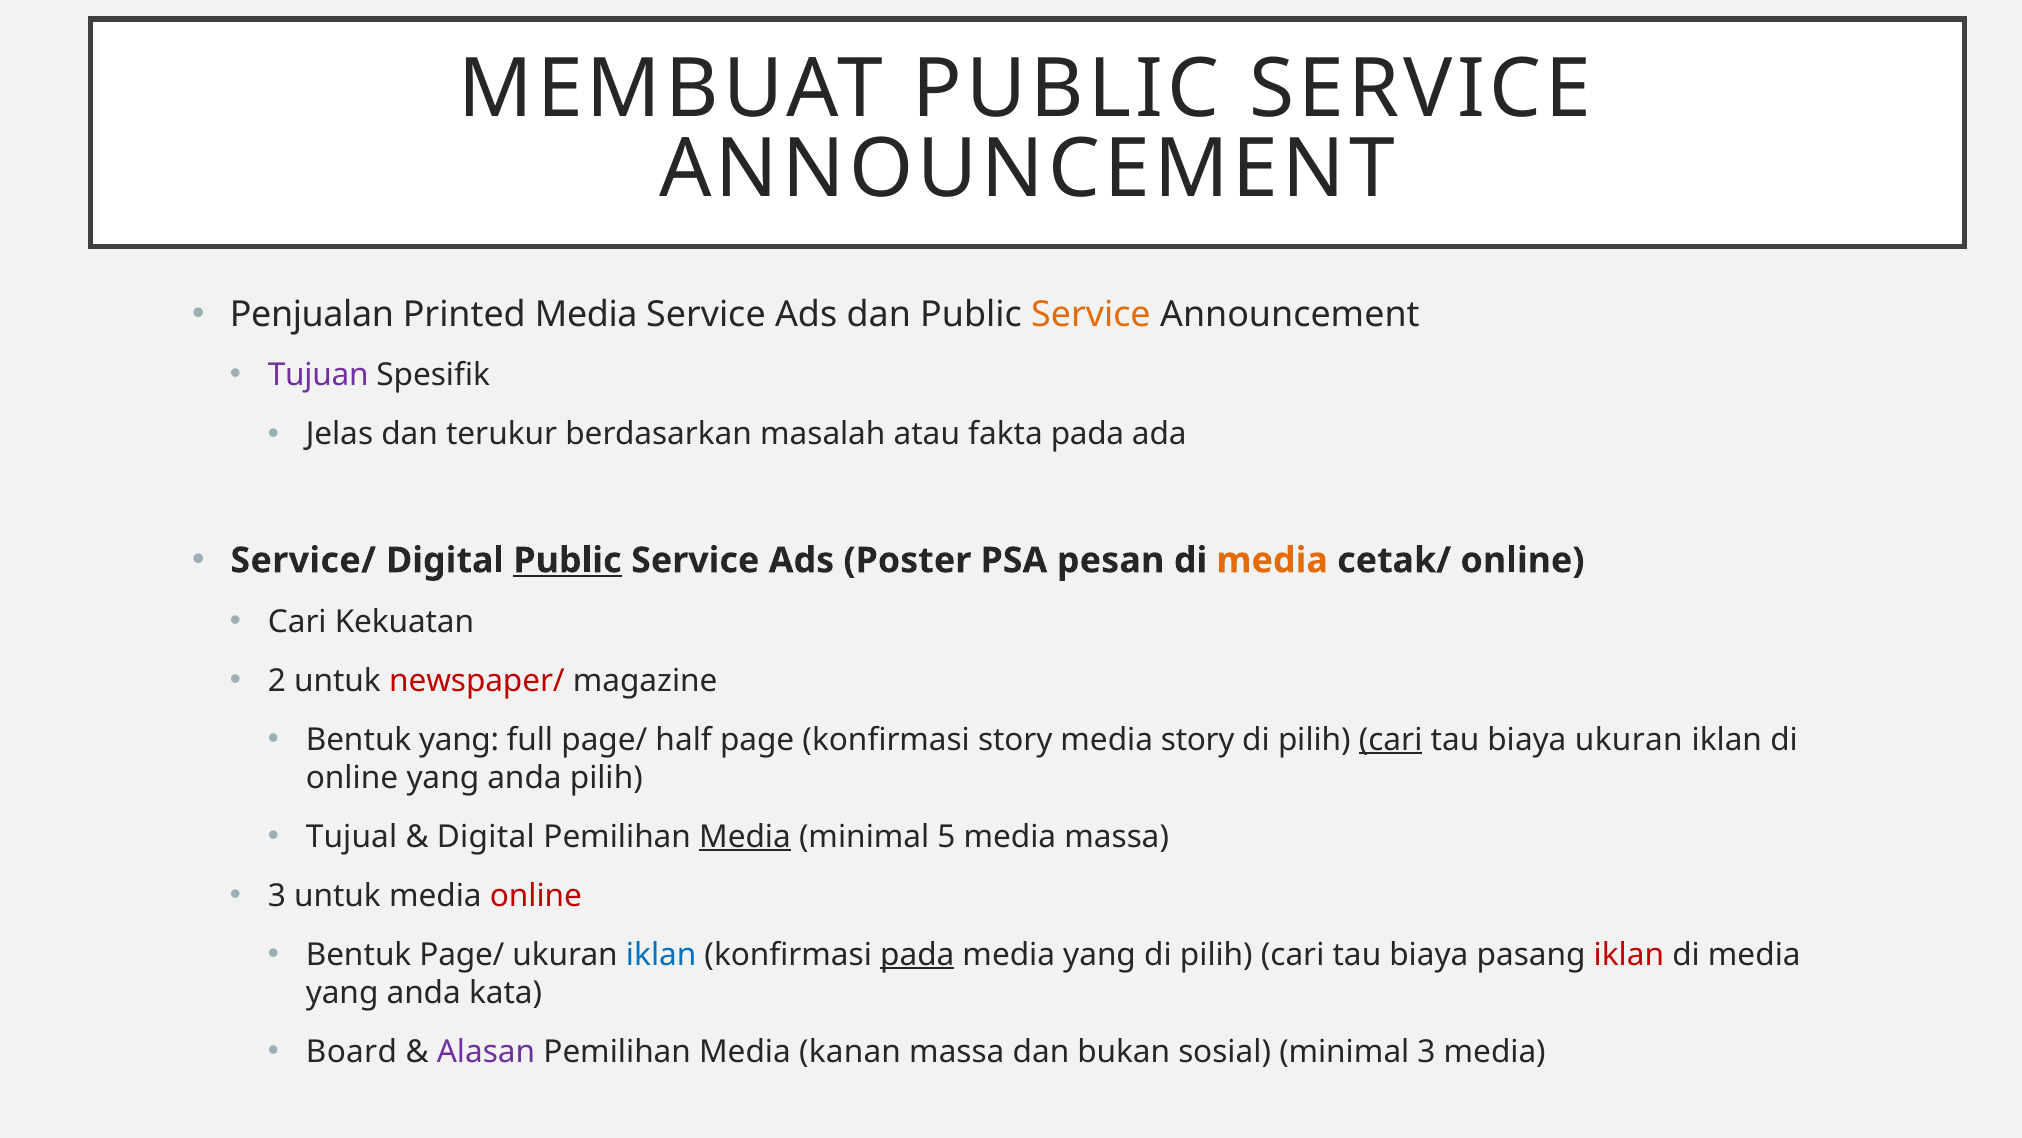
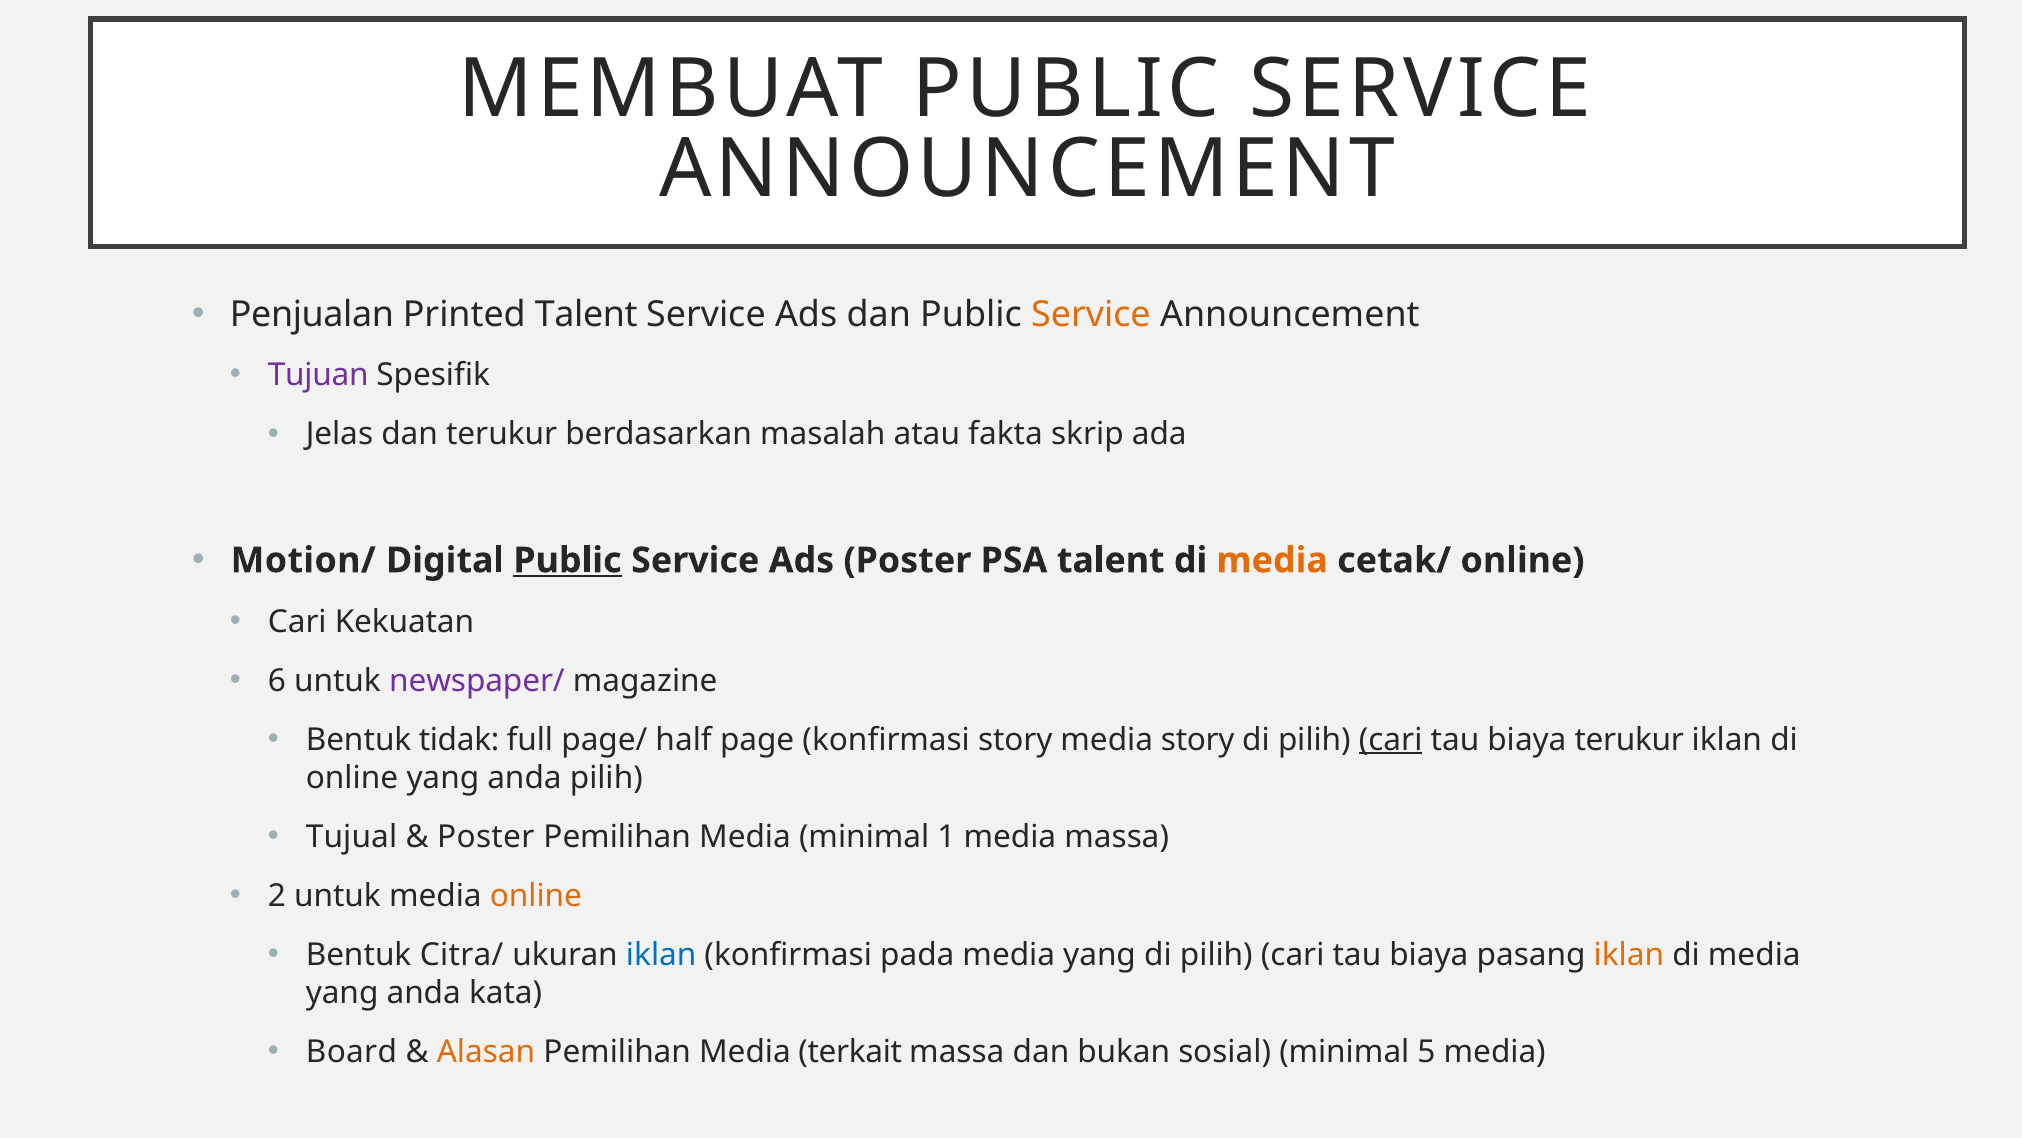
Printed Media: Media -> Talent
fakta pada: pada -> skrip
Service/: Service/ -> Motion/
PSA pesan: pesan -> talent
2: 2 -> 6
newspaper/ colour: red -> purple
Bentuk yang: yang -> tidak
biaya ukuran: ukuran -> terukur
Digital at (486, 836): Digital -> Poster
Media at (745, 836) underline: present -> none
5: 5 -> 1
3 at (277, 895): 3 -> 2
online at (536, 895) colour: red -> orange
Bentuk Page/: Page/ -> Citra/
pada at (917, 954) underline: present -> none
iklan at (1629, 954) colour: red -> orange
Alasan colour: purple -> orange
kanan: kanan -> terkait
minimal 3: 3 -> 5
